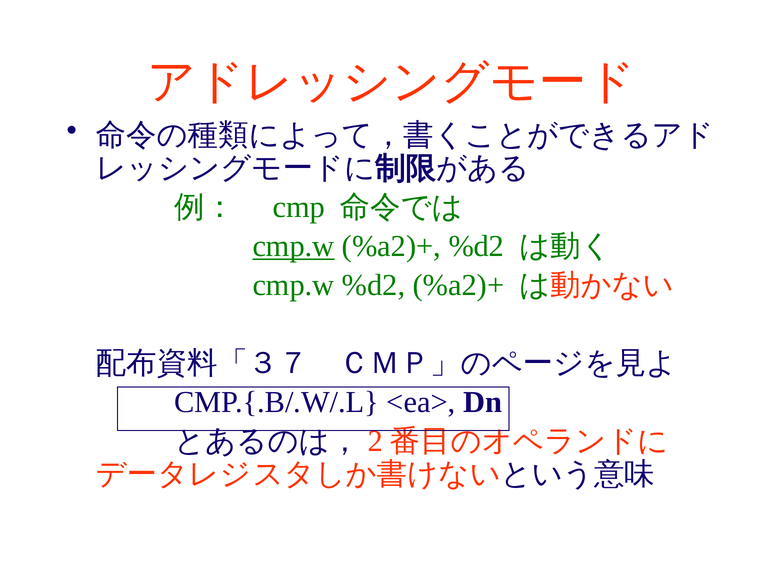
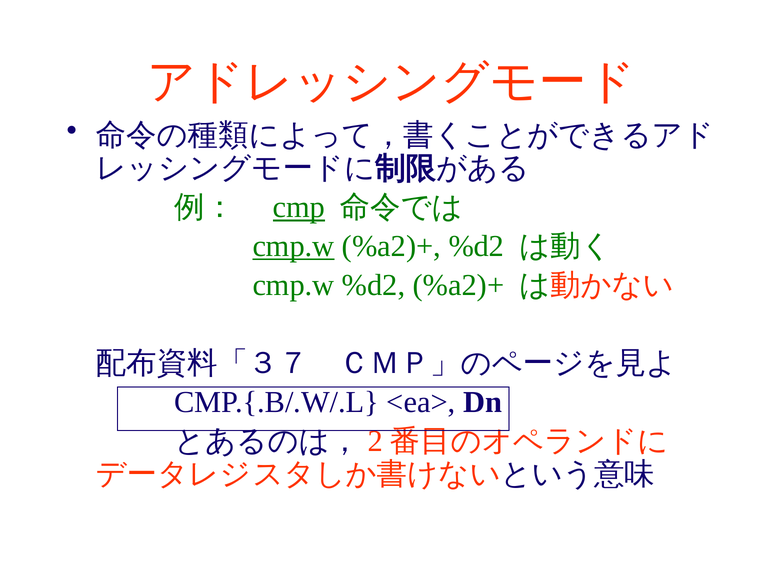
cmp underline: none -> present
